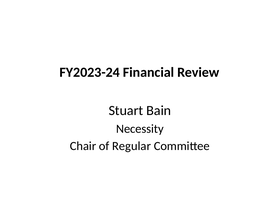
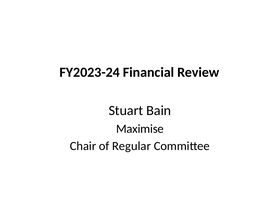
Necessity: Necessity -> Maximise
